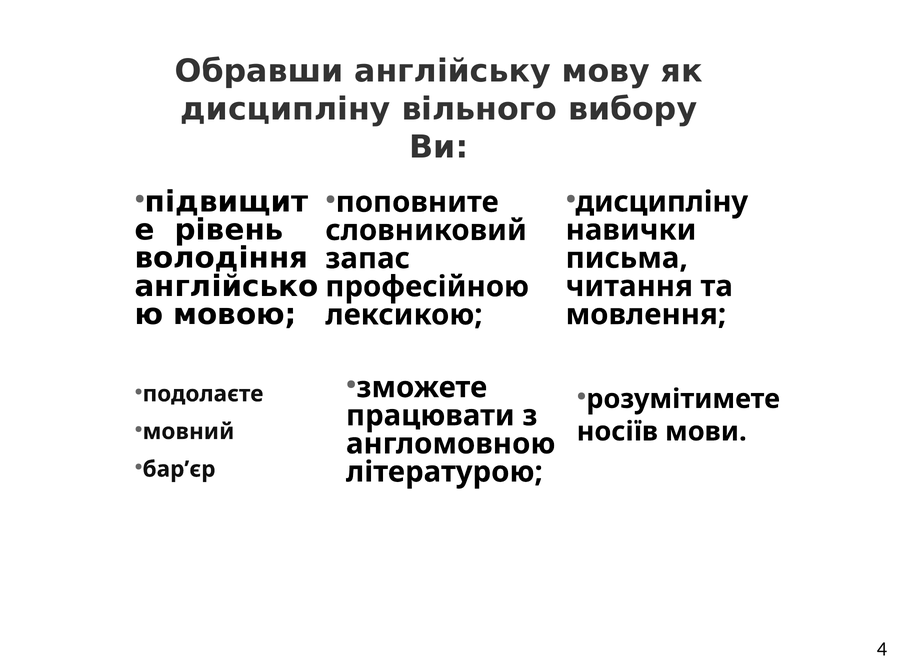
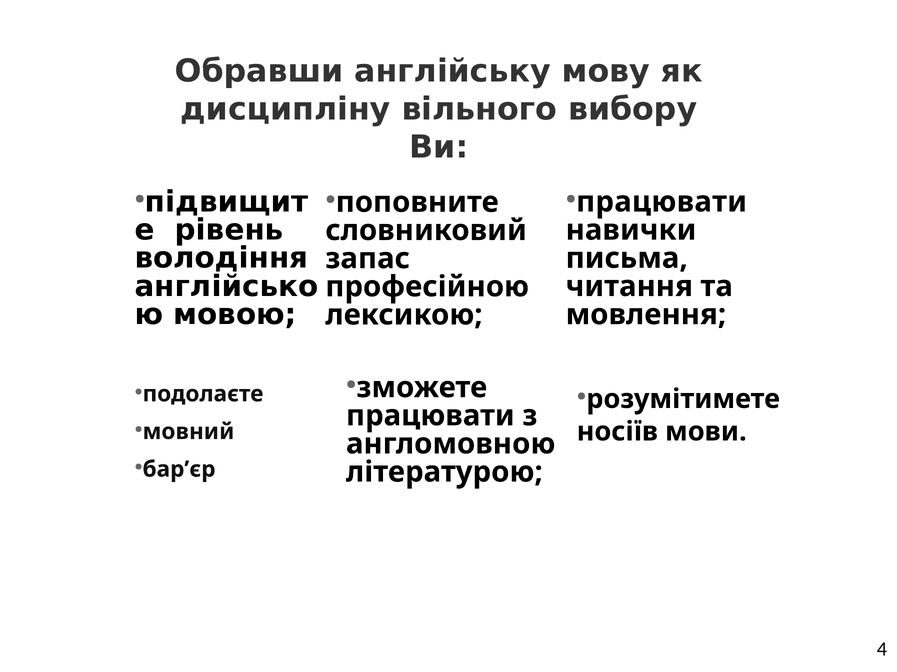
дисципліну at (662, 202): дисципліну -> працювати
